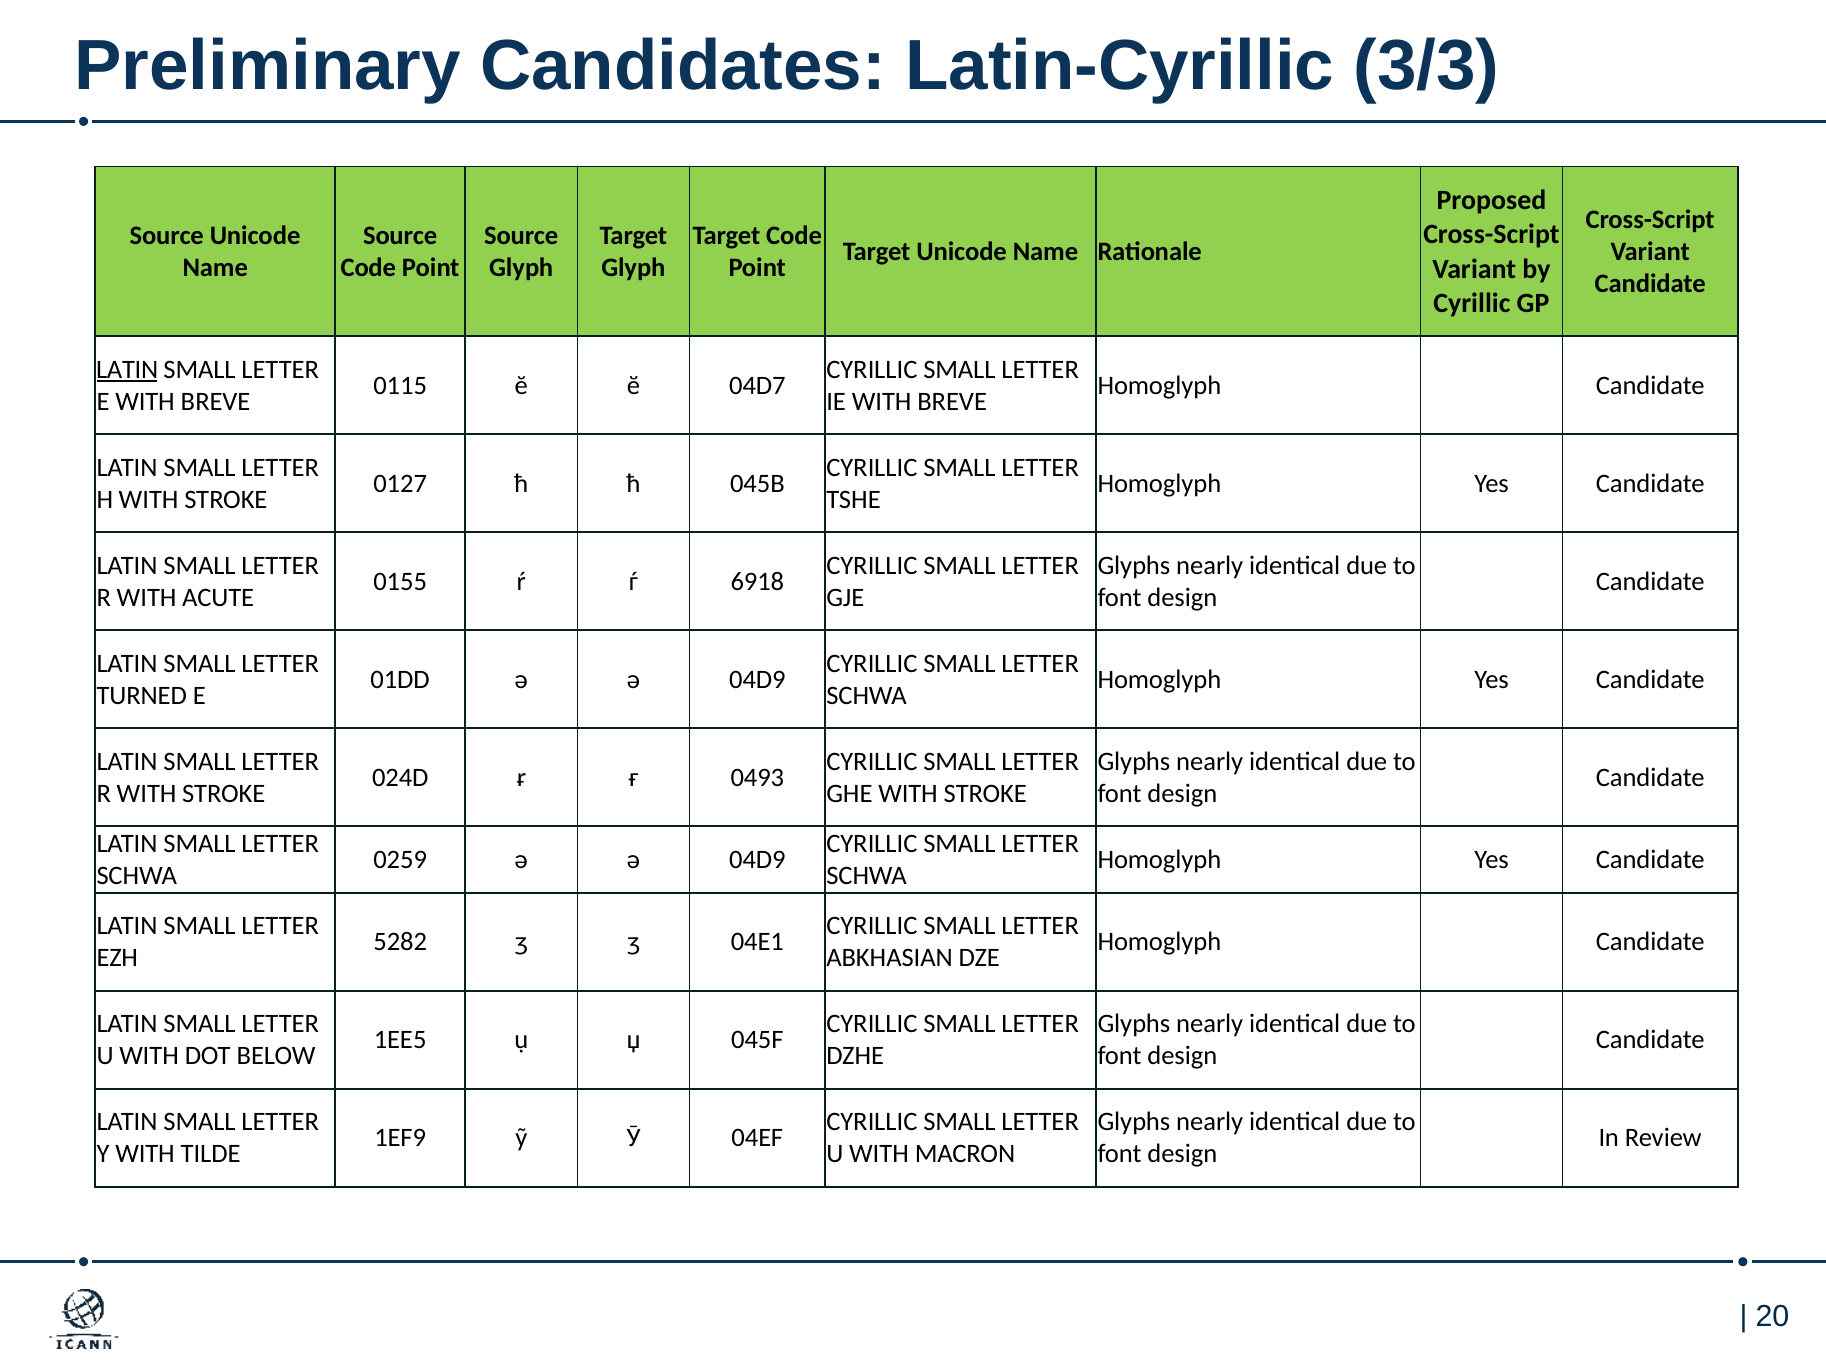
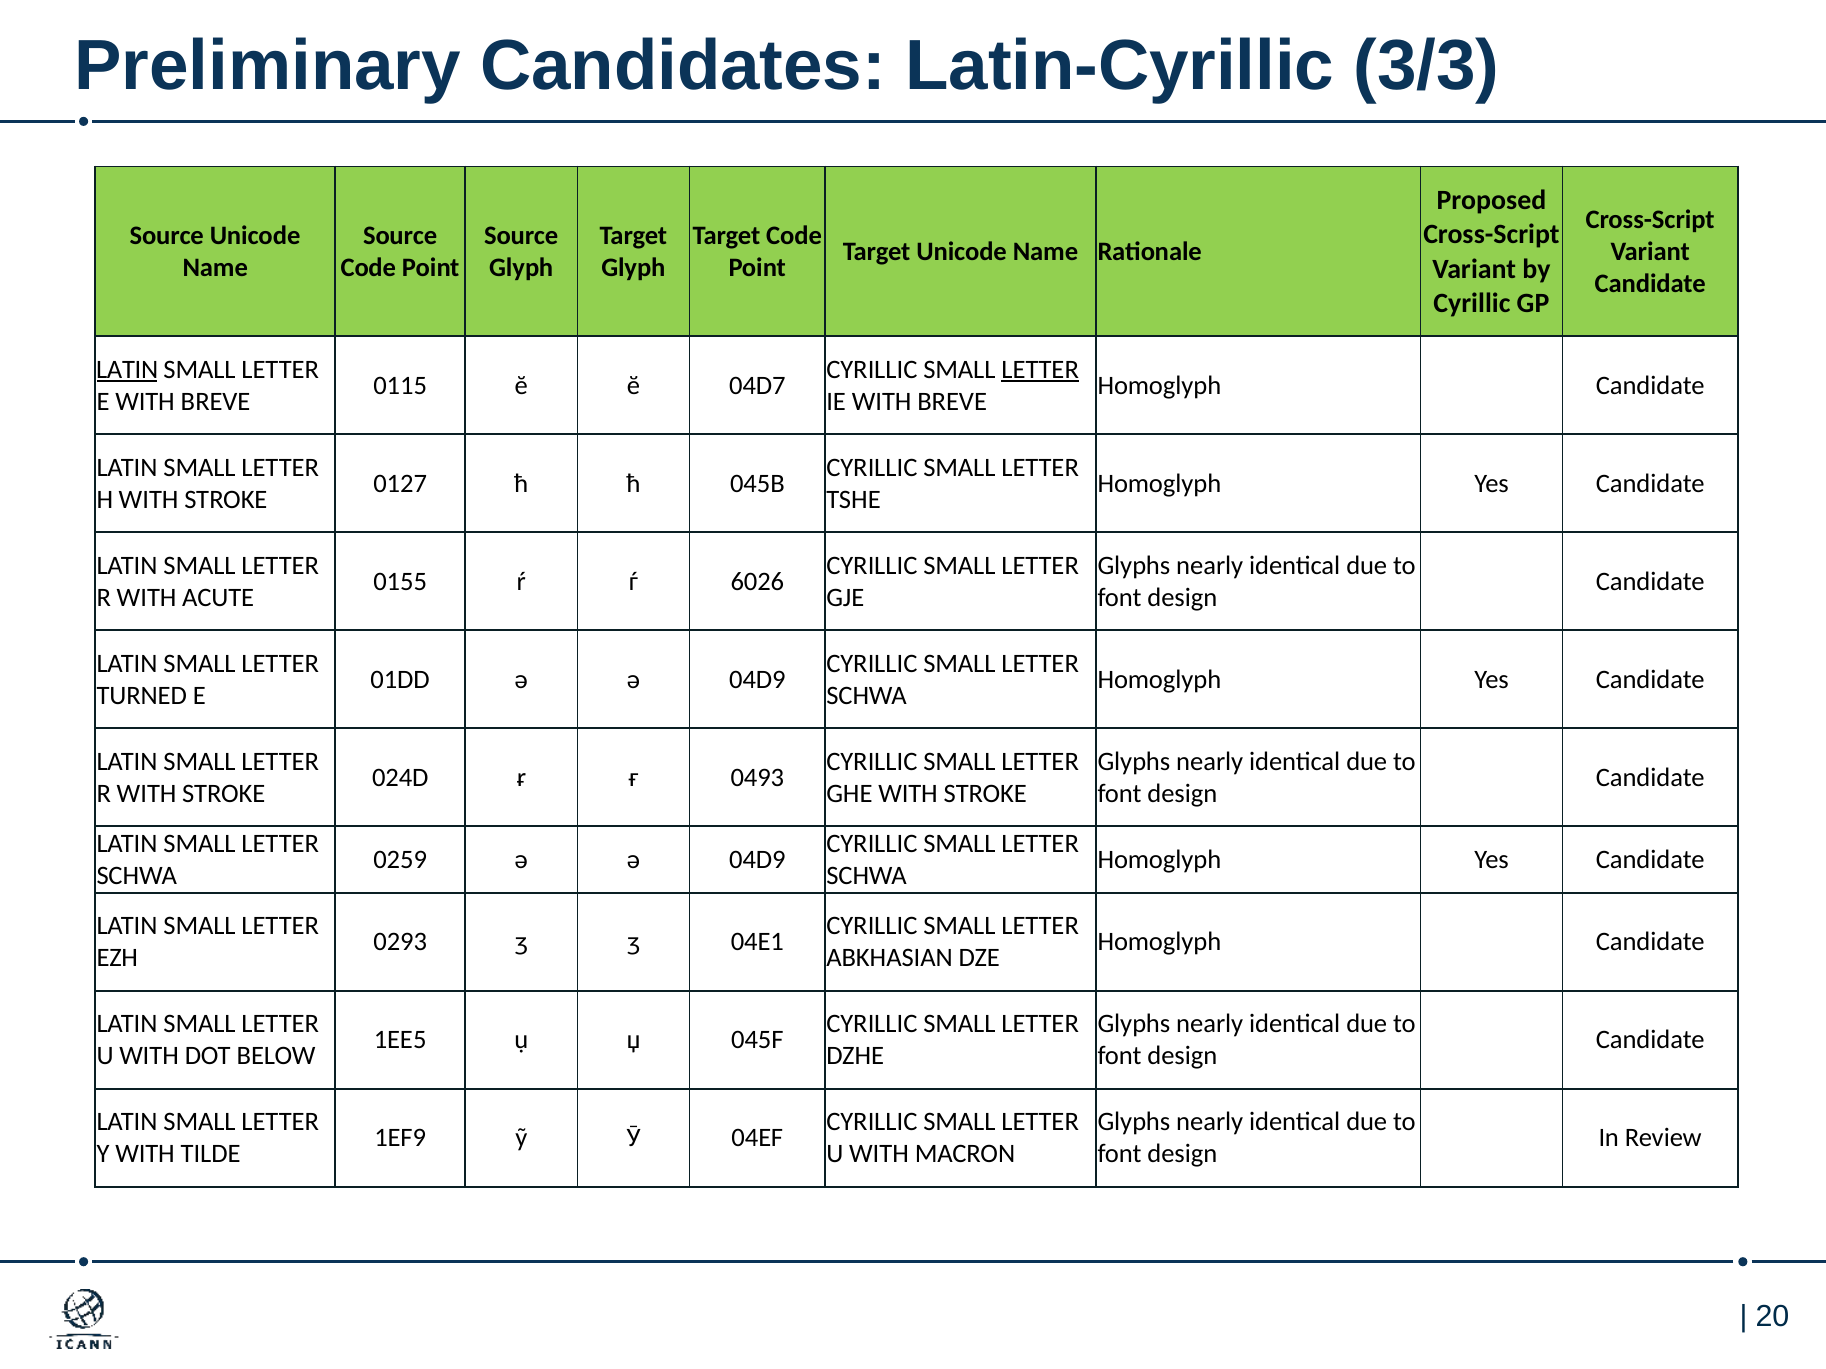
LETTER at (1040, 369) underline: none -> present
6918: 6918 -> 6026
5282: 5282 -> 0293
